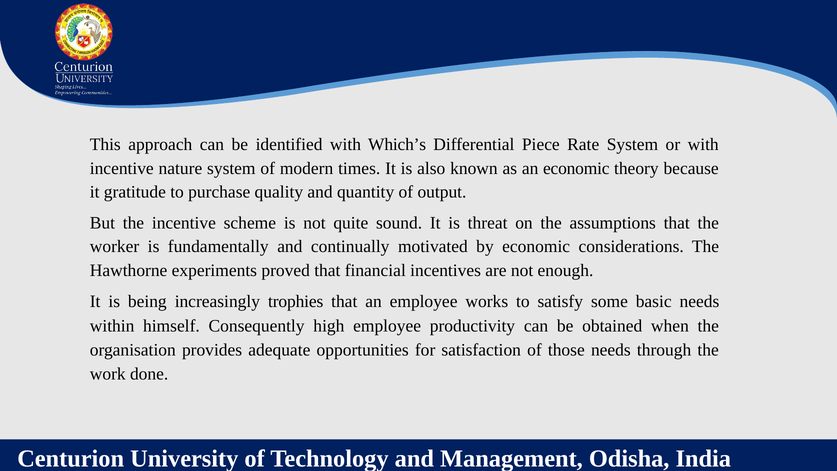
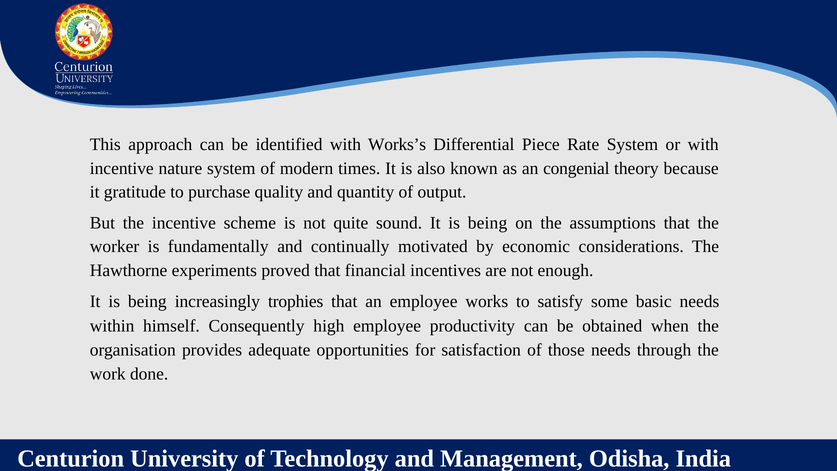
Which’s: Which’s -> Works’s
an economic: economic -> congenial
sound It is threat: threat -> being
